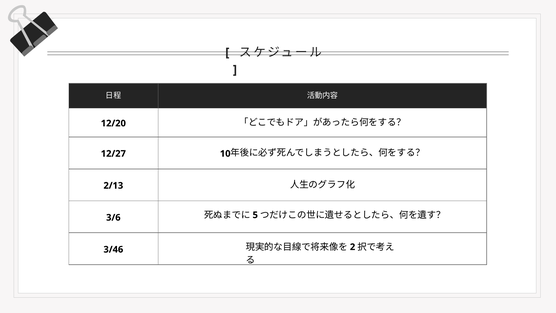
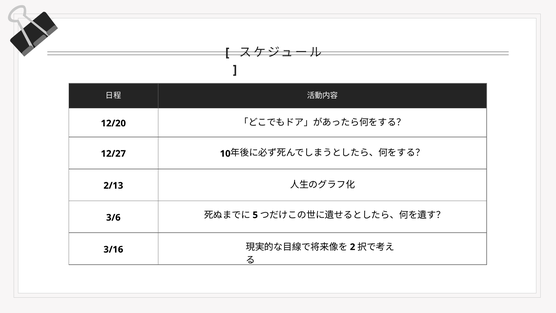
3/46: 3/46 -> 3/16
